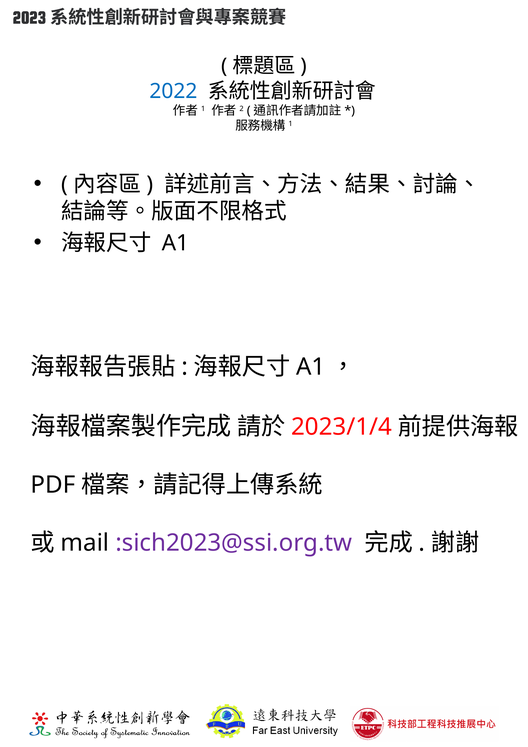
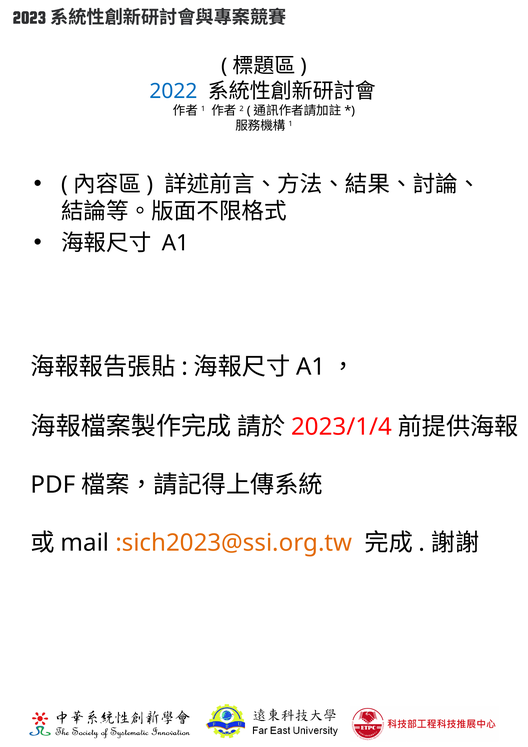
:sich2023@ssi.org.tw colour: purple -> orange
